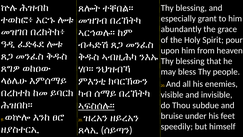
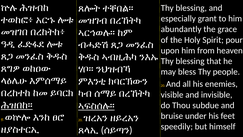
ሕዝበከ። underline: none -> present
